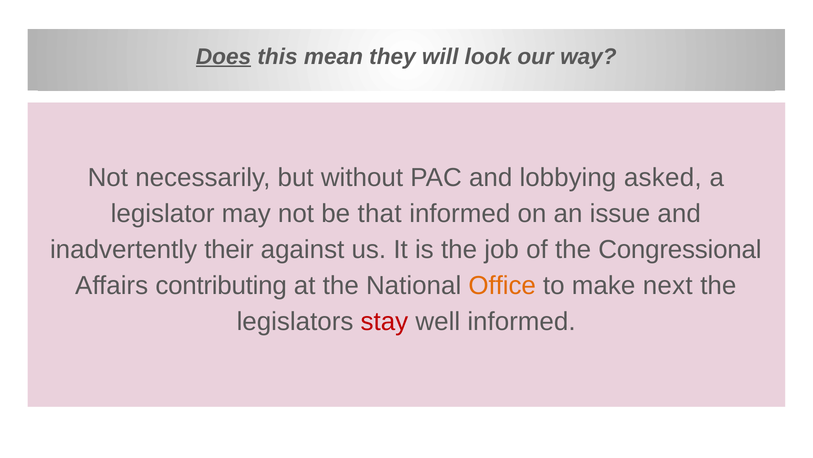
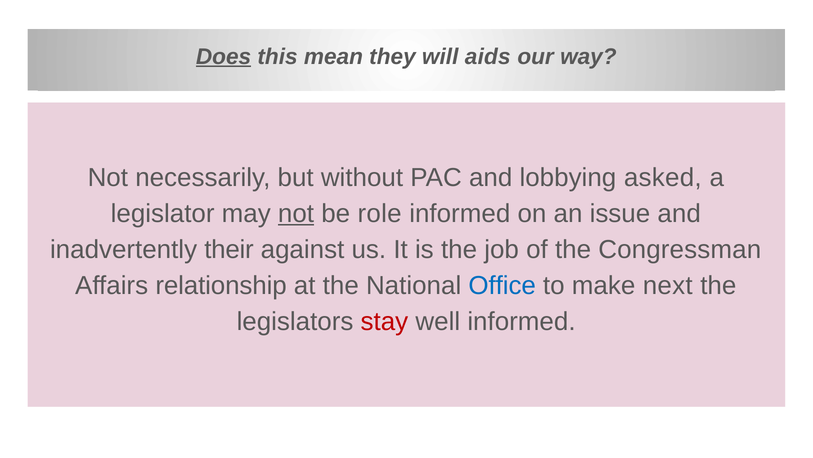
look: look -> aids
not at (296, 213) underline: none -> present
that: that -> role
Congressional: Congressional -> Congressman
contributing: contributing -> relationship
Office colour: orange -> blue
